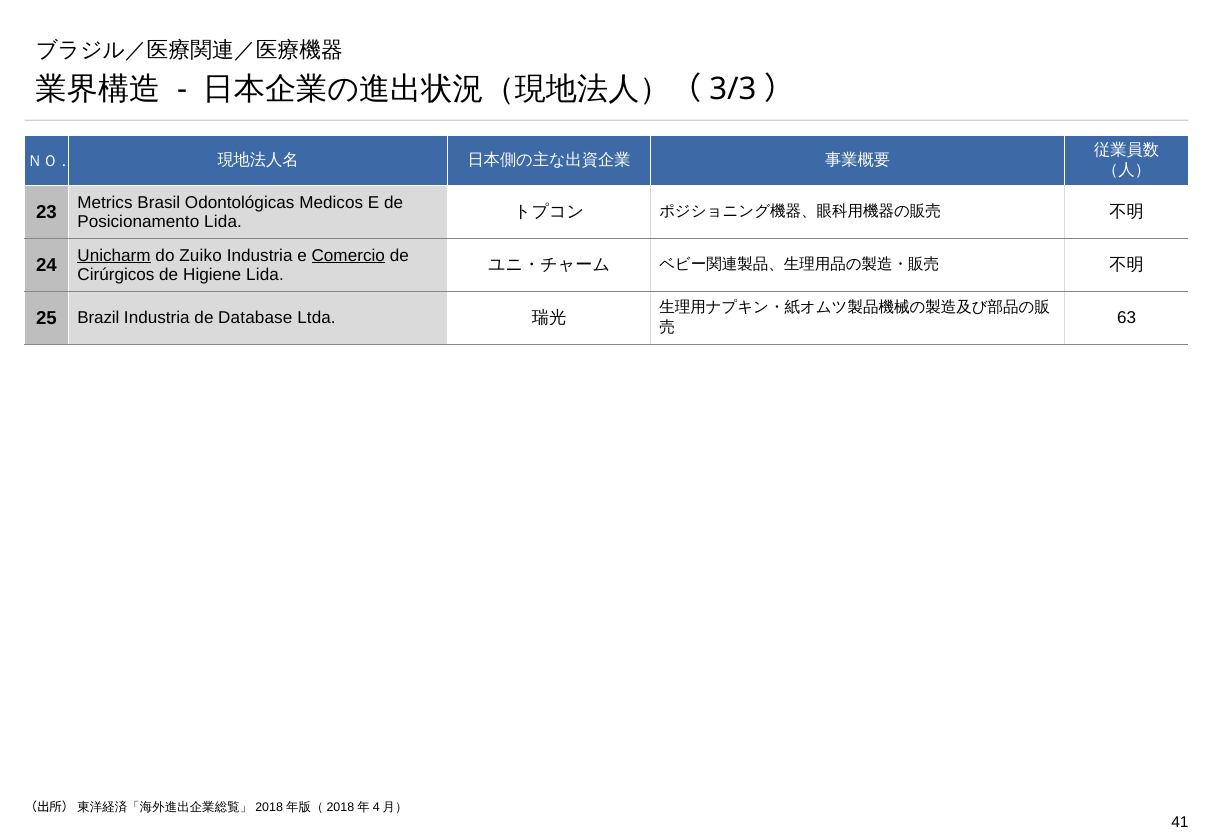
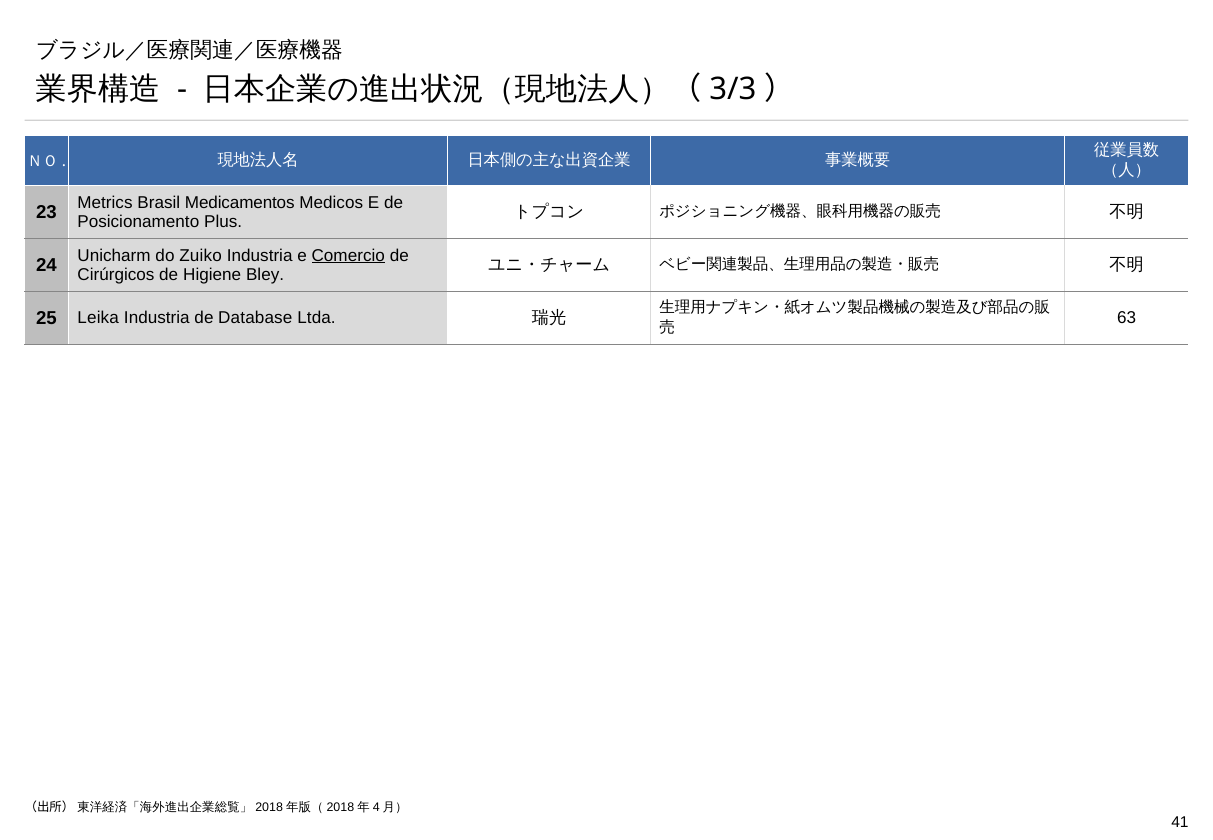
Odontológicas: Odontológicas -> Medicamentos
Posicionamento Lida: Lida -> Plus
Unicharm underline: present -> none
Higiene Lida: Lida -> Bley
Brazil: Brazil -> Leika
